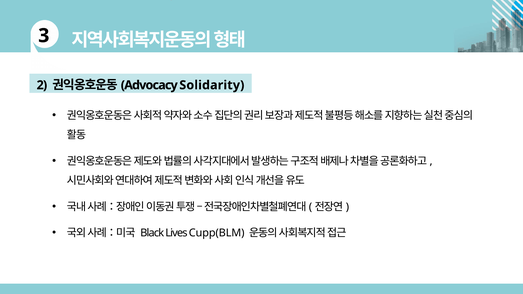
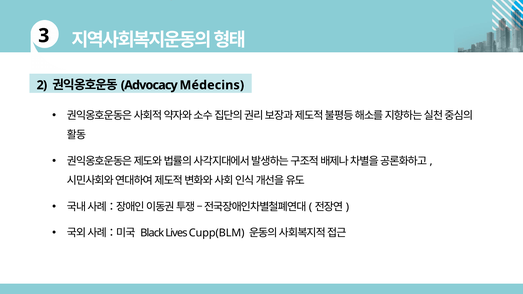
Solidarity: Solidarity -> Médecins
